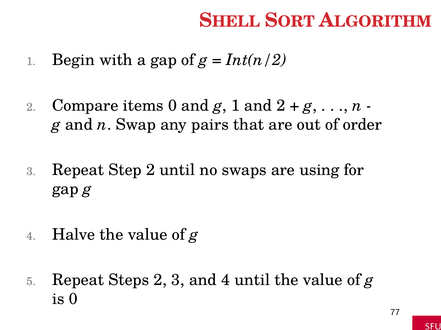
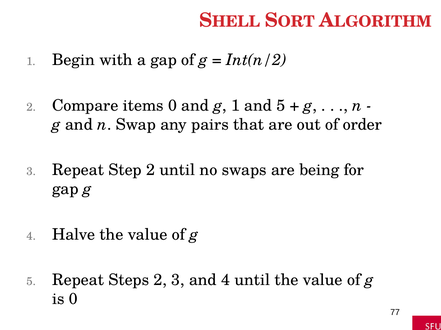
and 2: 2 -> 5
using: using -> being
